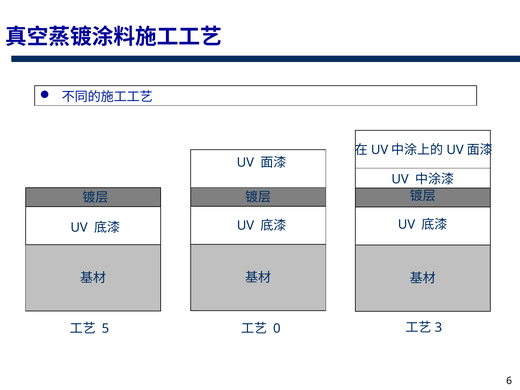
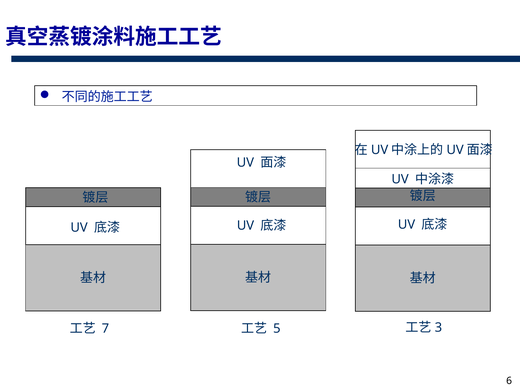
5: 5 -> 7
0: 0 -> 5
